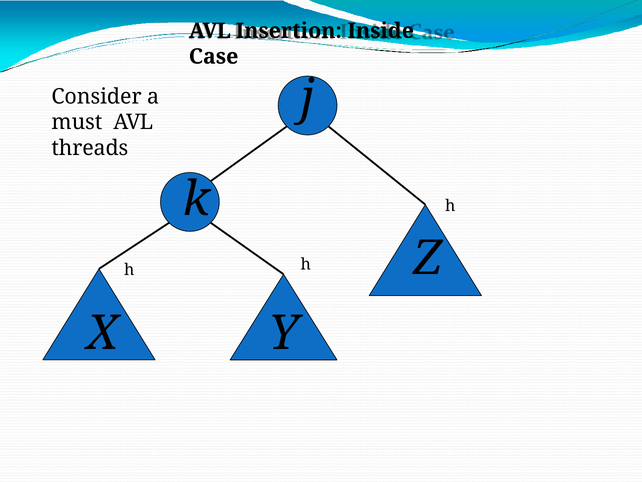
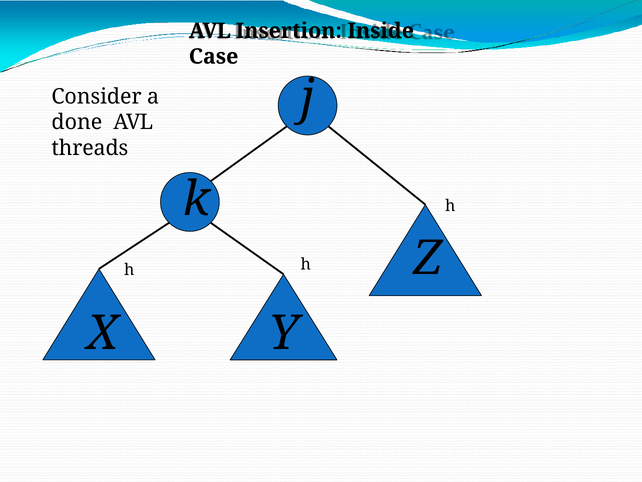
must: must -> done
